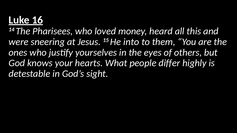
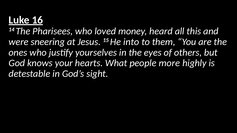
differ: differ -> more
